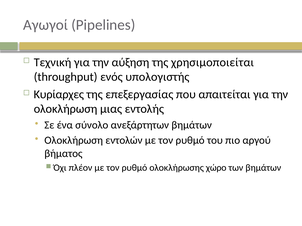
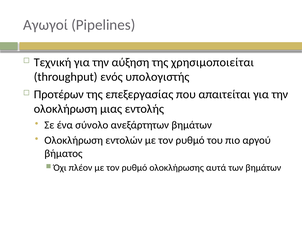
Κυρίαρχες: Κυρίαρχες -> Προτέρων
χώρο: χώρο -> αυτά
